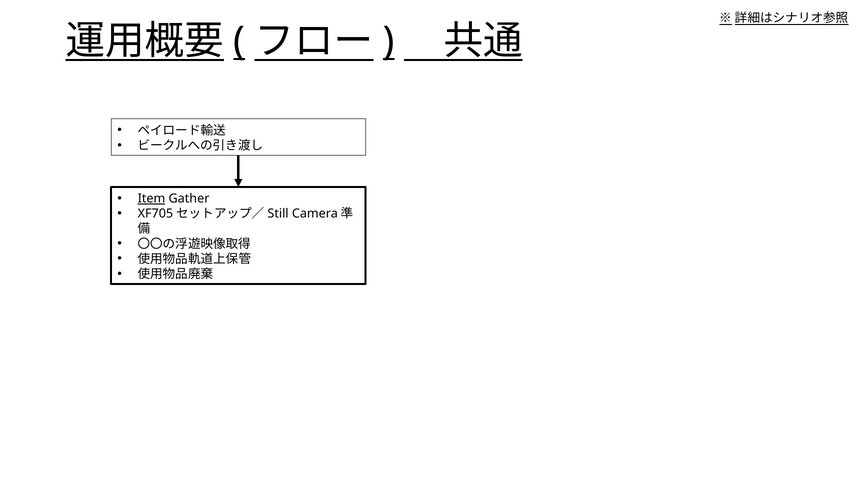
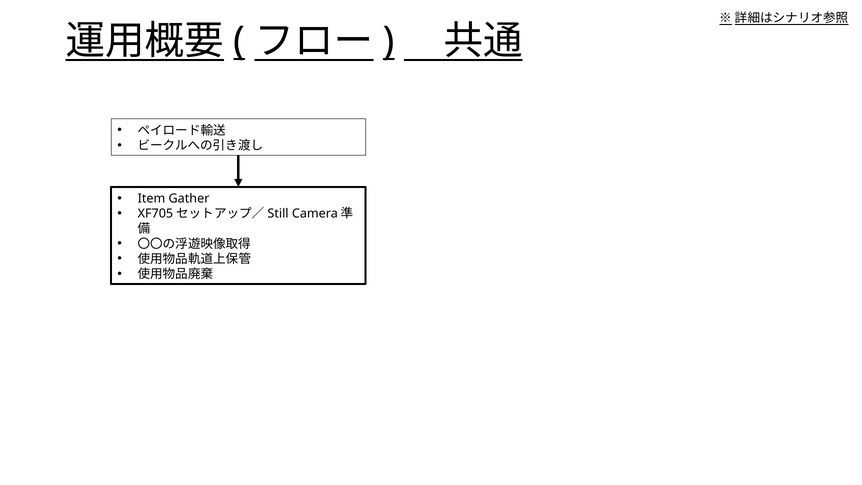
Item underline: present -> none
